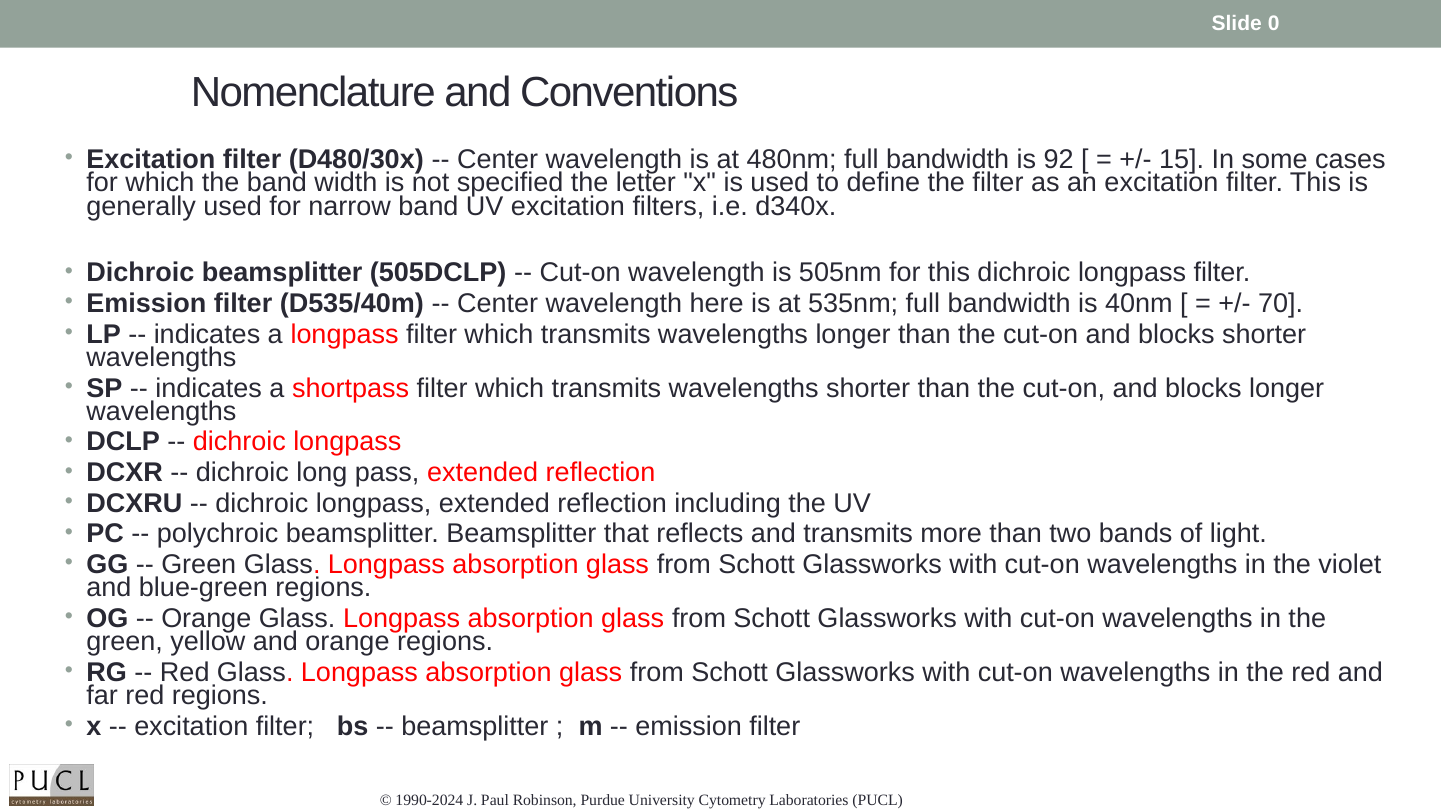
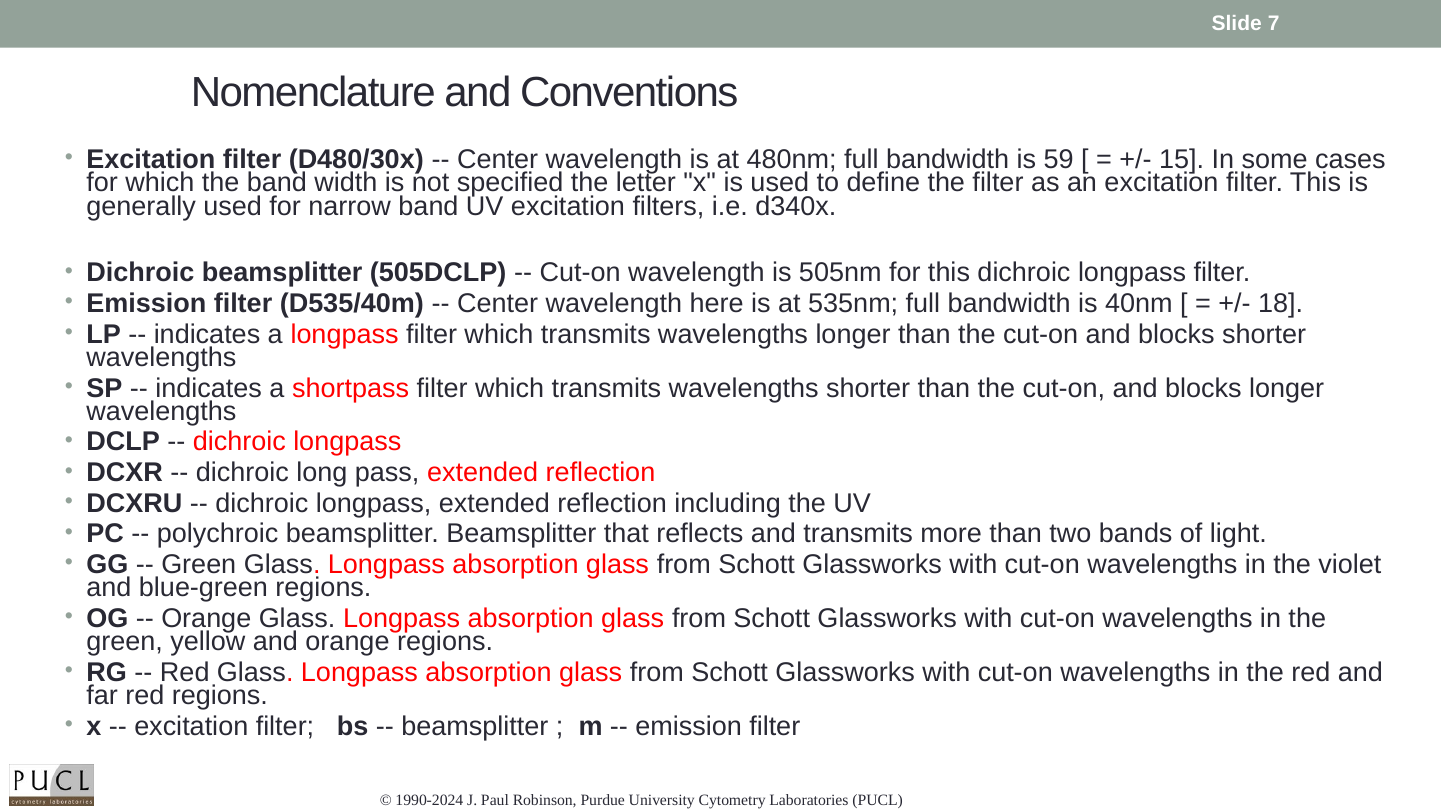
0: 0 -> 7
92: 92 -> 59
70: 70 -> 18
